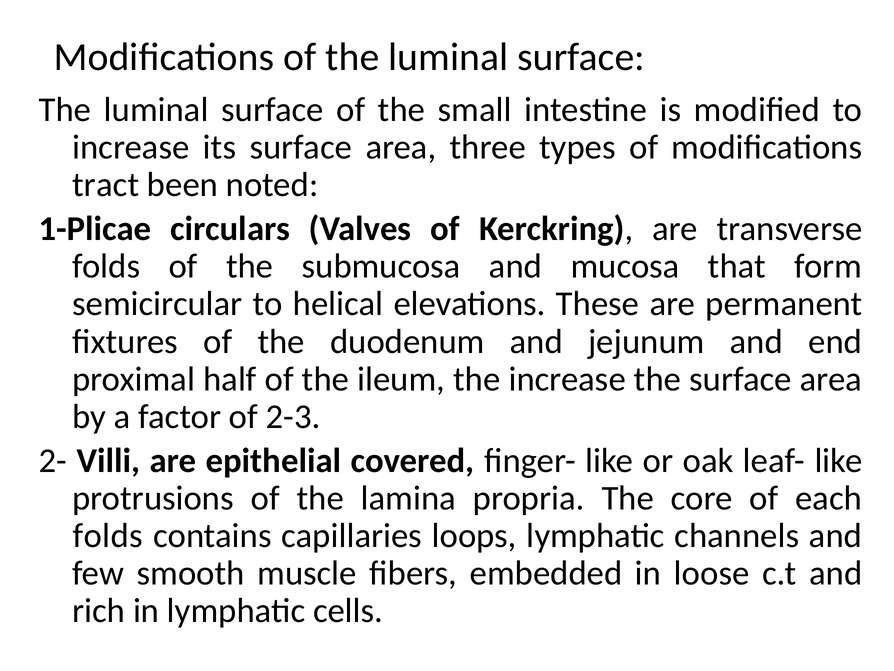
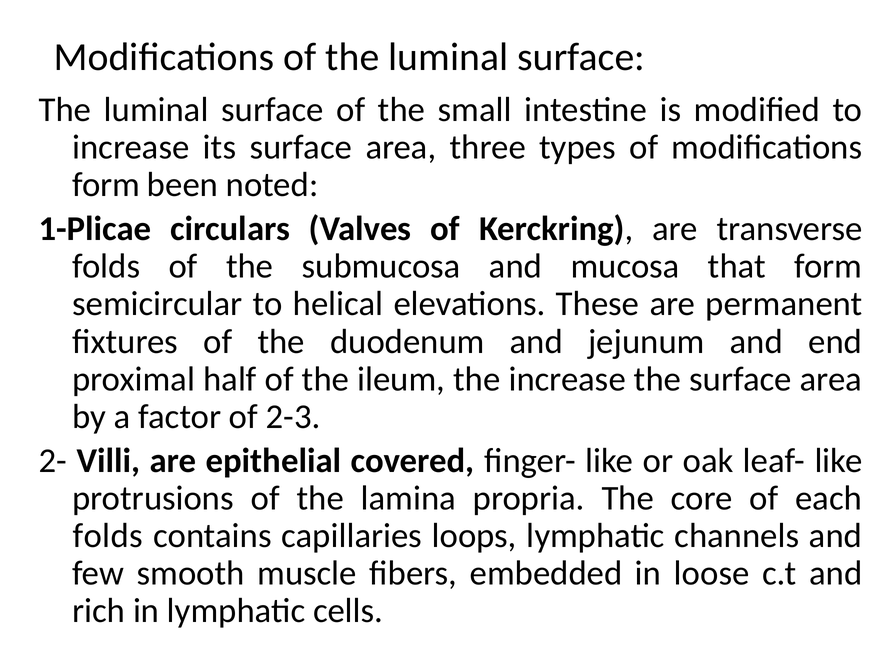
tract at (106, 185): tract -> form
